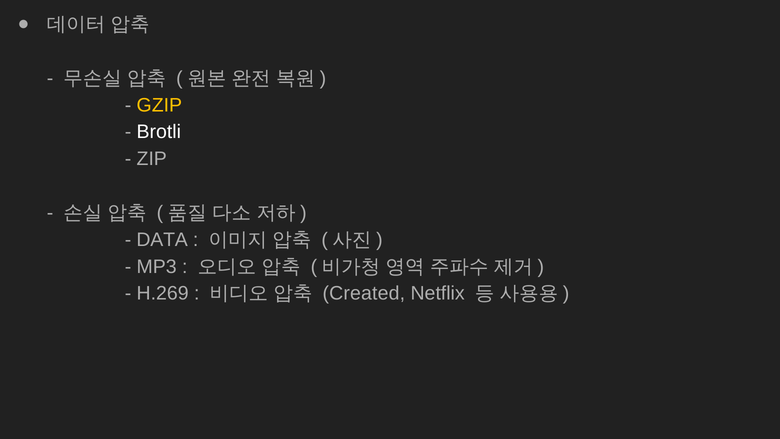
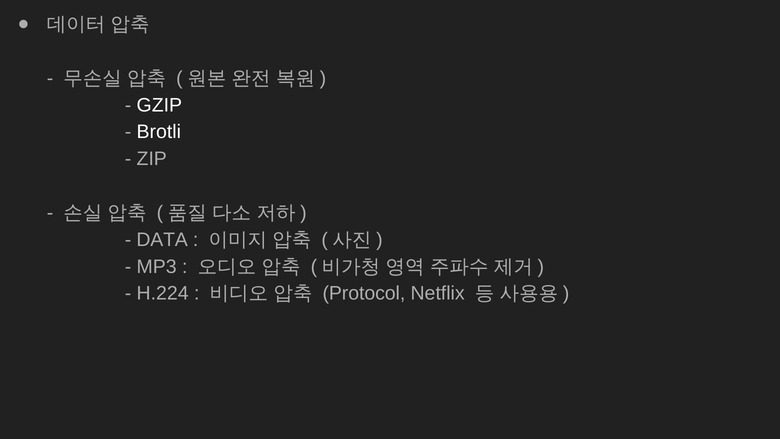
GZIP colour: yellow -> white
H.269: H.269 -> H.224
Created: Created -> Protocol
